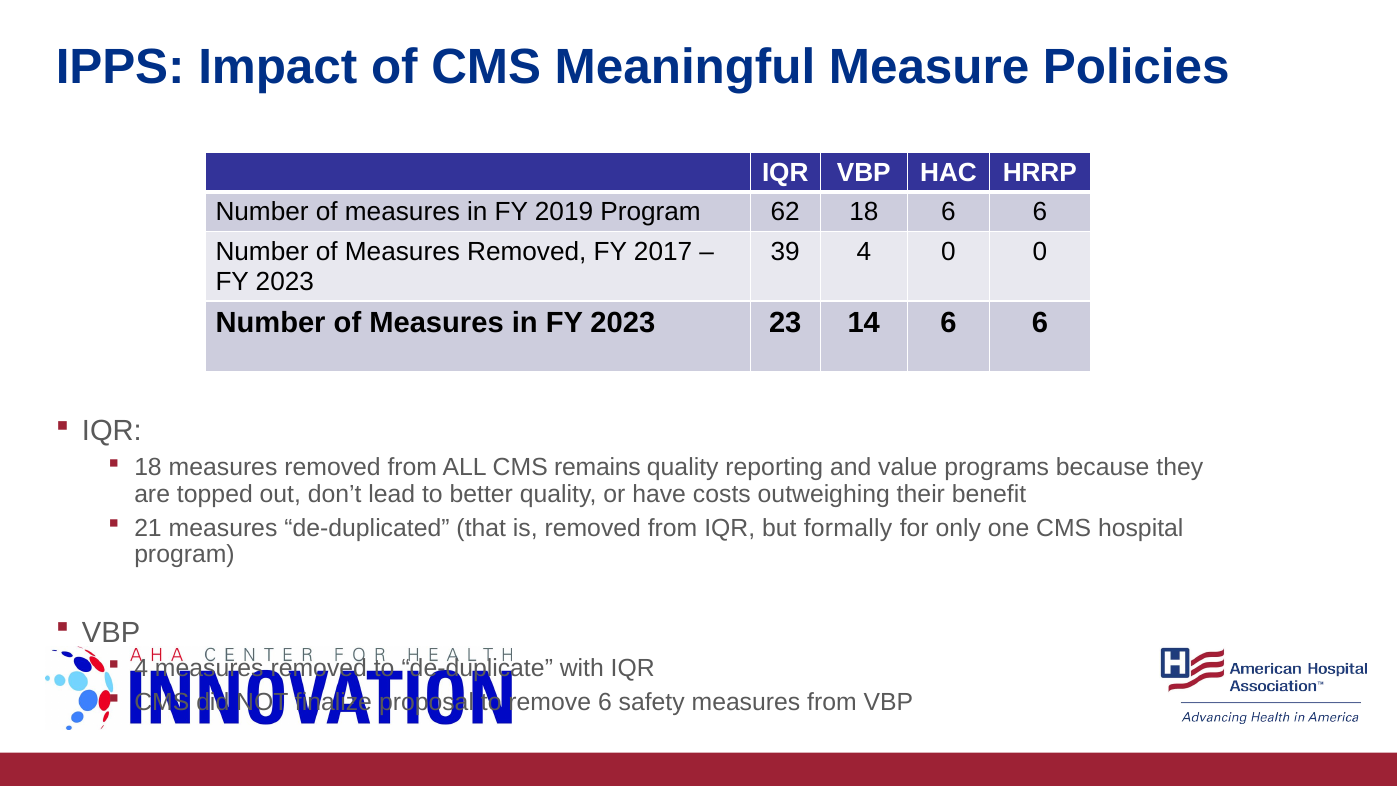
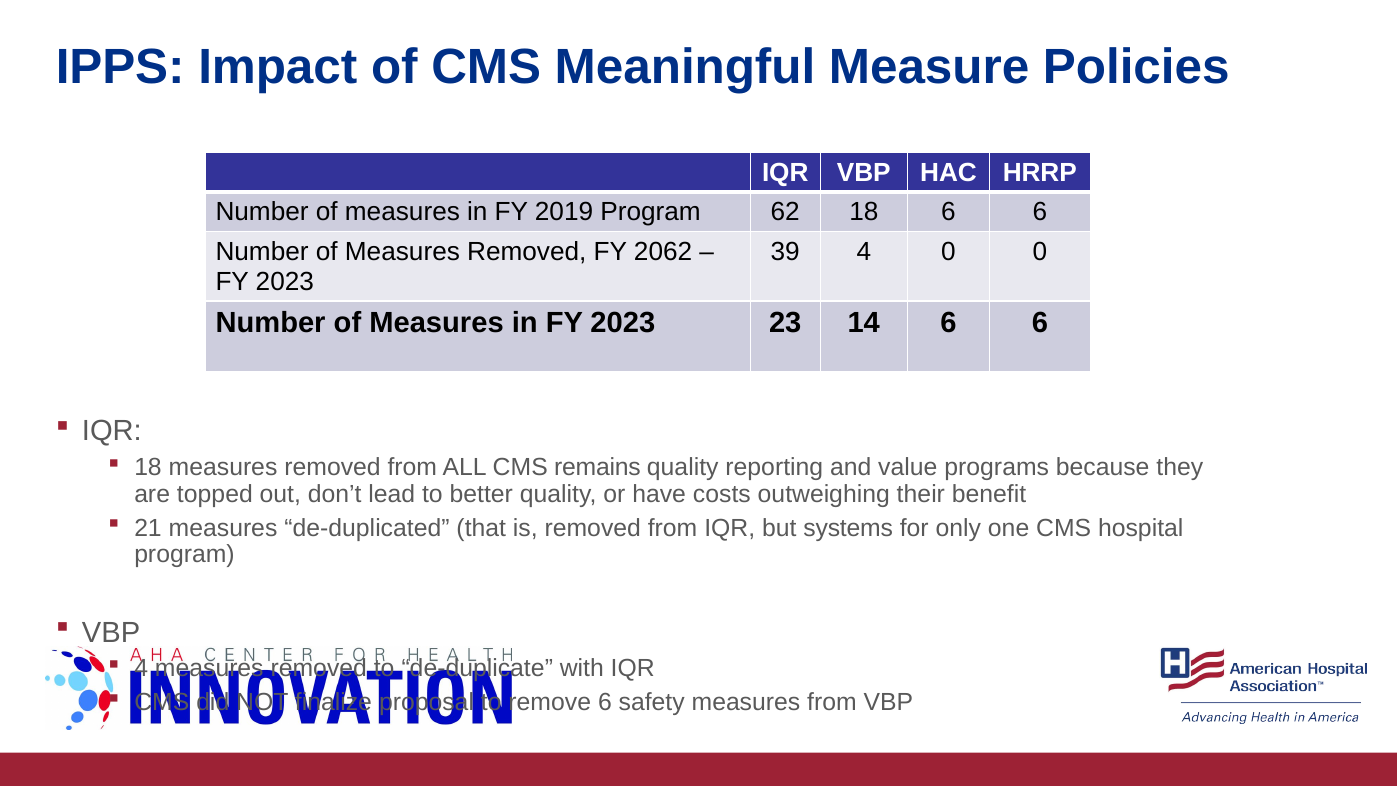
2017: 2017 -> 2062
formally: formally -> systems
